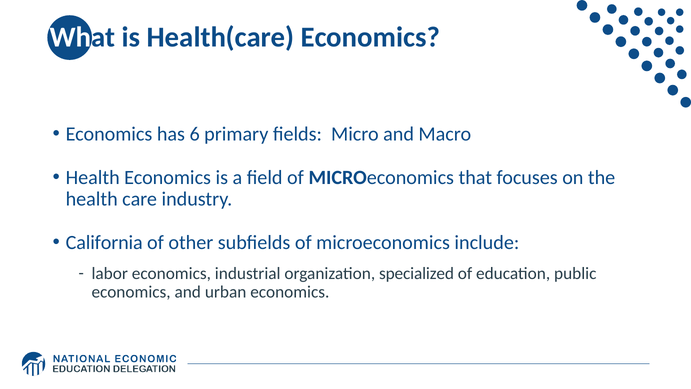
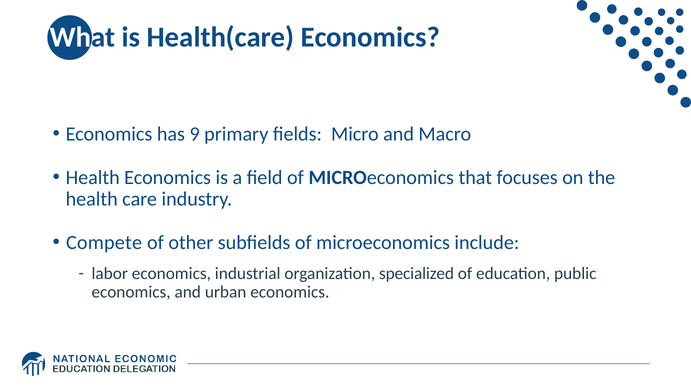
6: 6 -> 9
California: California -> Compete
